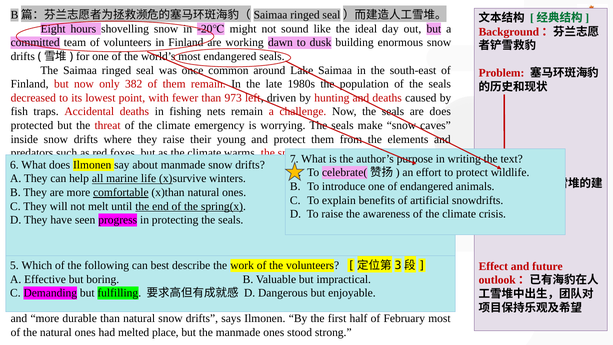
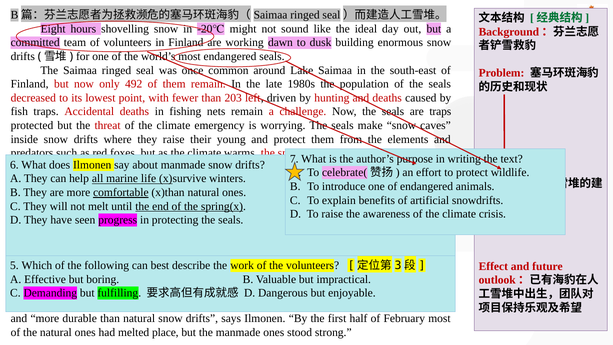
382: 382 -> 492
973: 973 -> 203
are does: does -> traps
